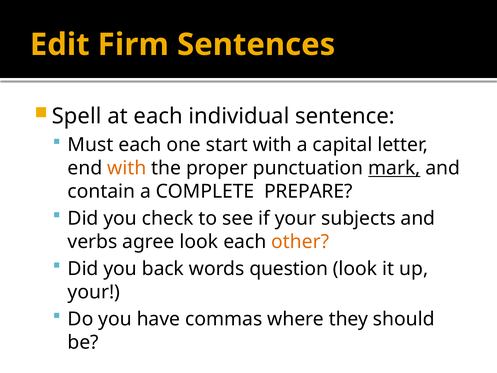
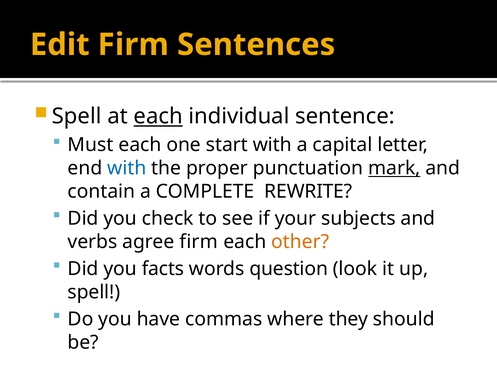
each at (158, 116) underline: none -> present
with at (127, 168) colour: orange -> blue
PREPARE: PREPARE -> REWRITE
agree look: look -> firm
back: back -> facts
your at (94, 292): your -> spell
